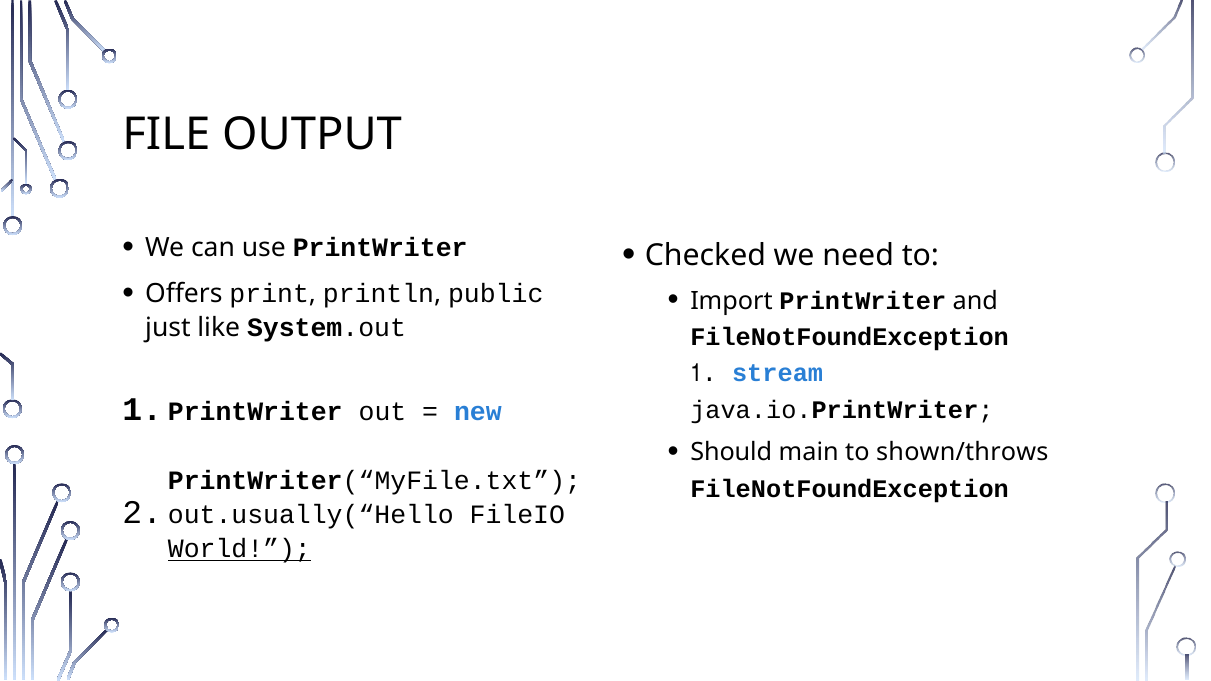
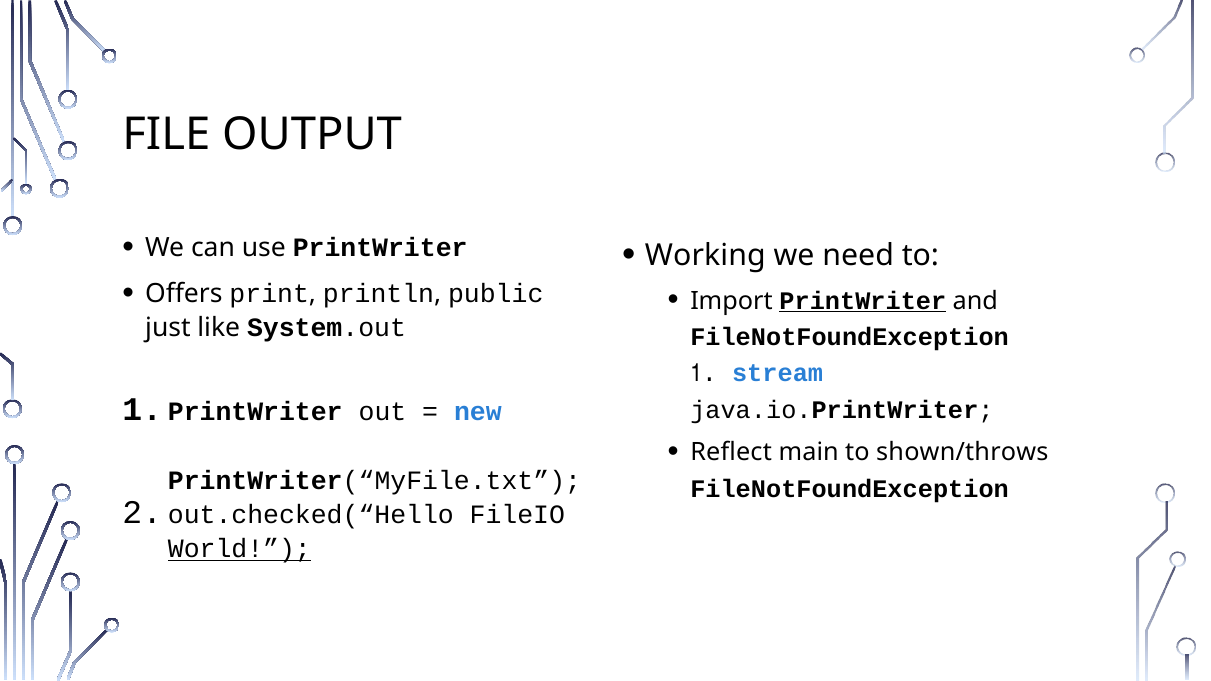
Checked: Checked -> Working
PrintWriter at (863, 301) underline: none -> present
Should: Should -> Reflect
out.usually(“Hello: out.usually(“Hello -> out.checked(“Hello
